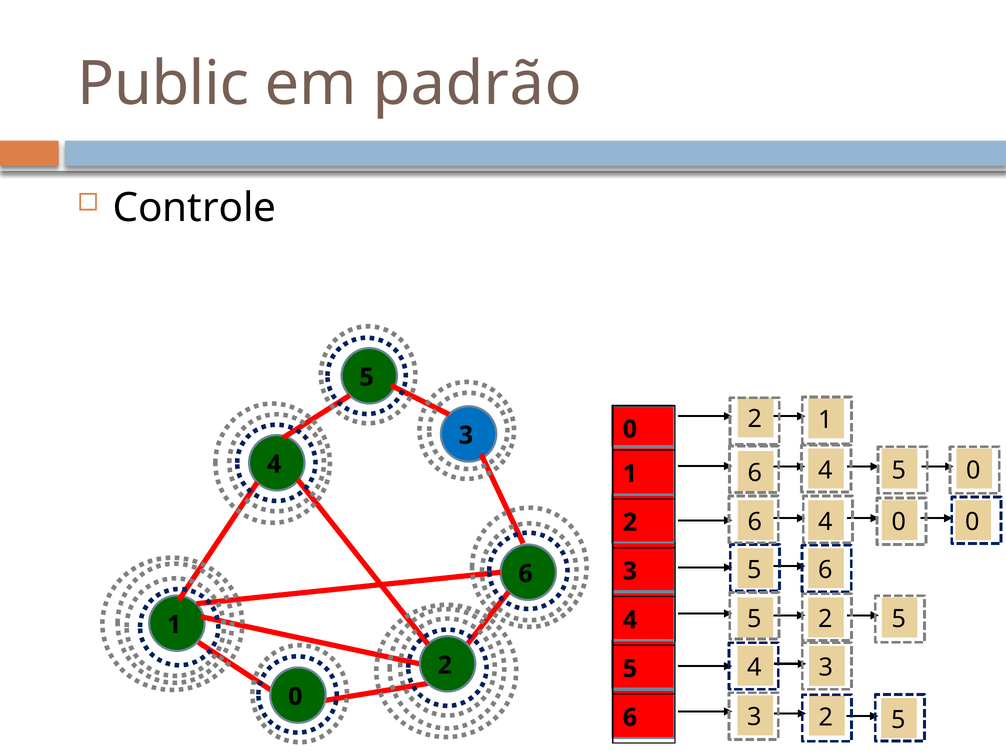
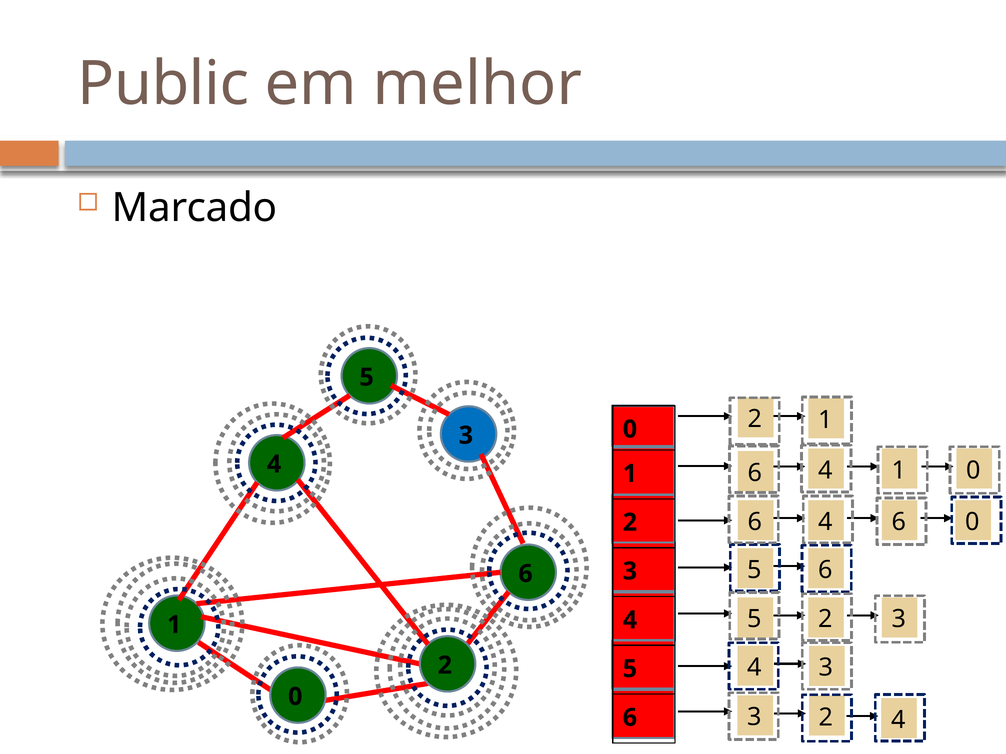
padrão: padrão -> melhor
Controle: Controle -> Marcado
5 at (899, 471): 5 -> 1
4 0: 0 -> 6
5 at (899, 620): 5 -> 3
5 at (898, 720): 5 -> 4
